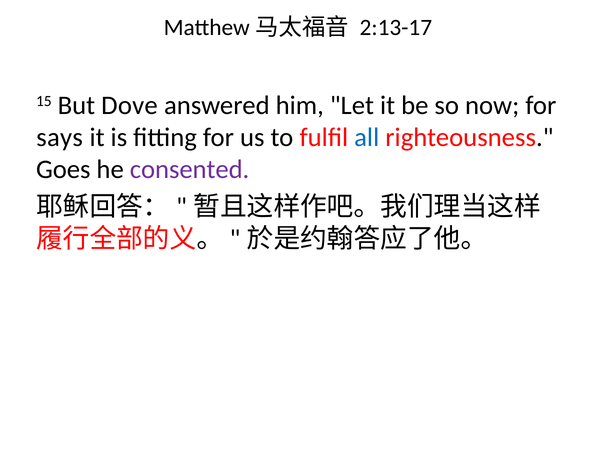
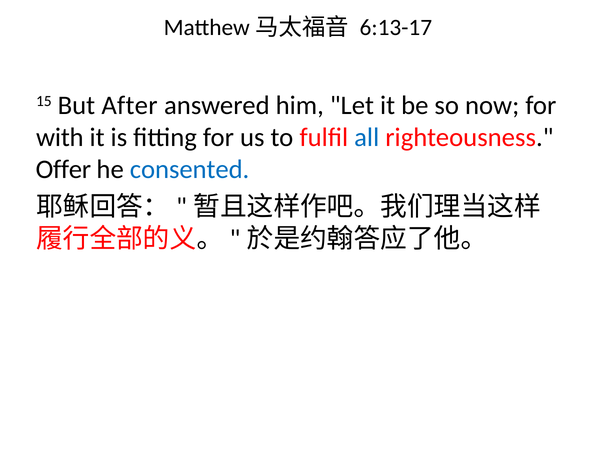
2:13-17: 2:13-17 -> 6:13-17
Dove: Dove -> After
says: says -> with
Goes: Goes -> Offer
consented colour: purple -> blue
